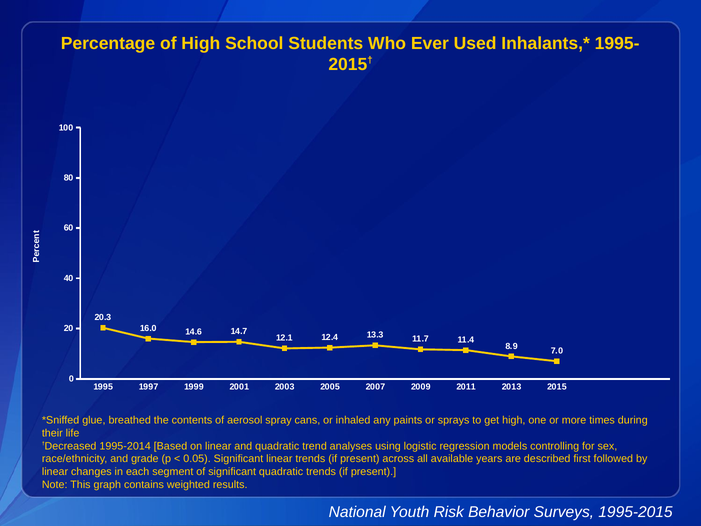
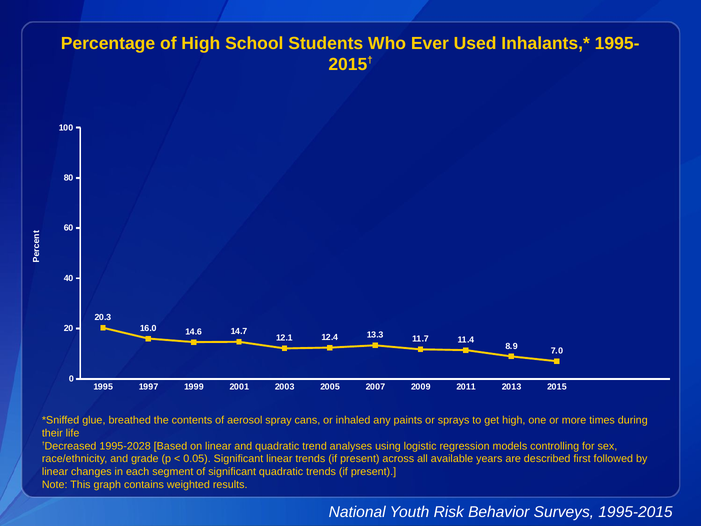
1995-2014: 1995-2014 -> 1995-2028
